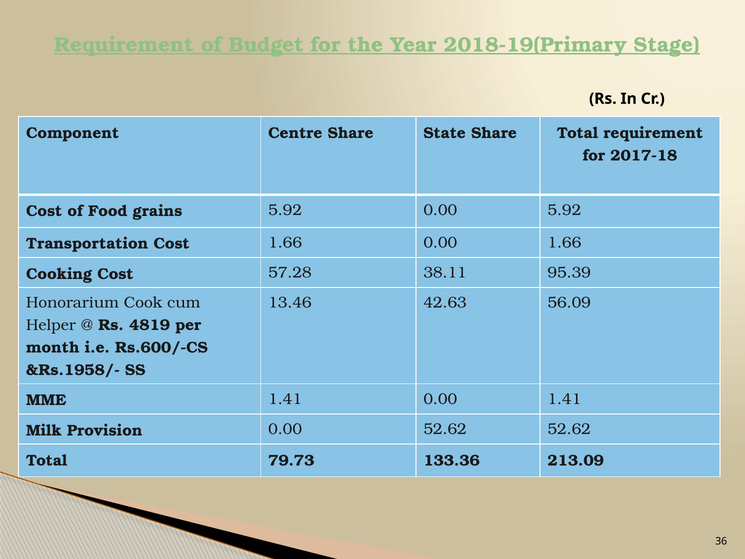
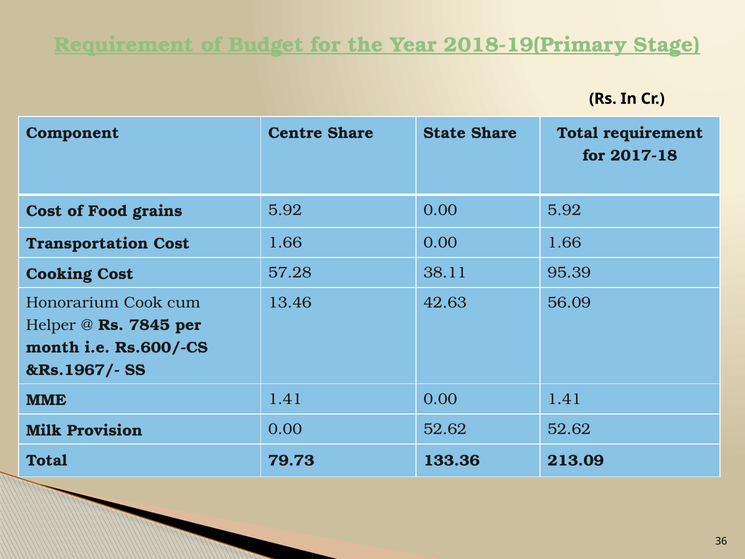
4819: 4819 -> 7845
&Rs.1958/-: &Rs.1958/- -> &Rs.1967/-
